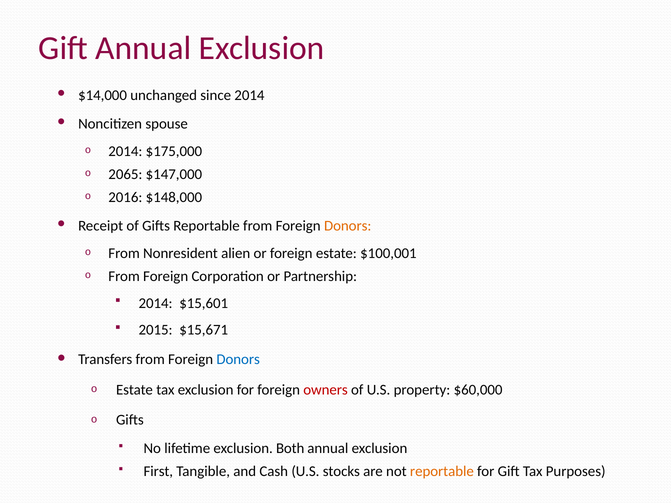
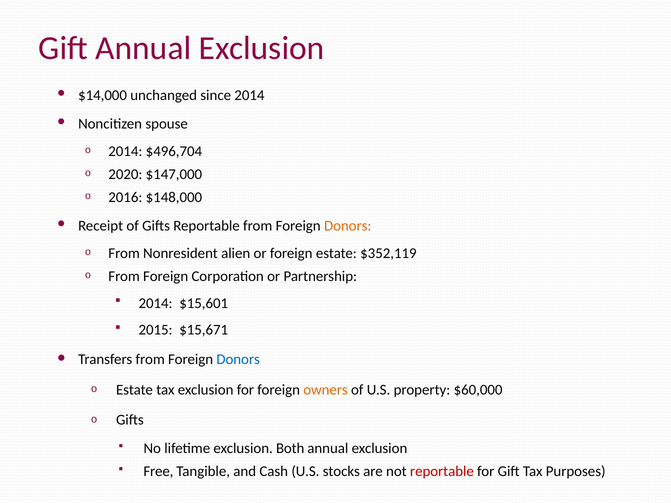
$175,000: $175,000 -> $496,704
2065: 2065 -> 2020
$100,001: $100,001 -> $352,119
owners colour: red -> orange
First: First -> Free
reportable at (442, 471) colour: orange -> red
